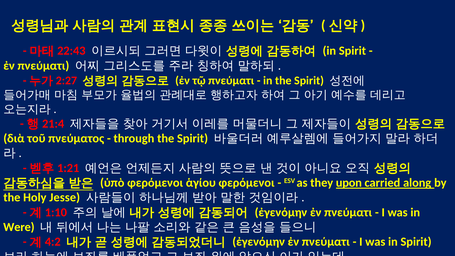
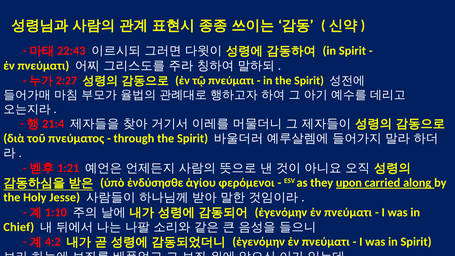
ὑπὸ φερόμενοι: φερόμενοι -> ἐνδύσησθε
Were: Were -> Chief
